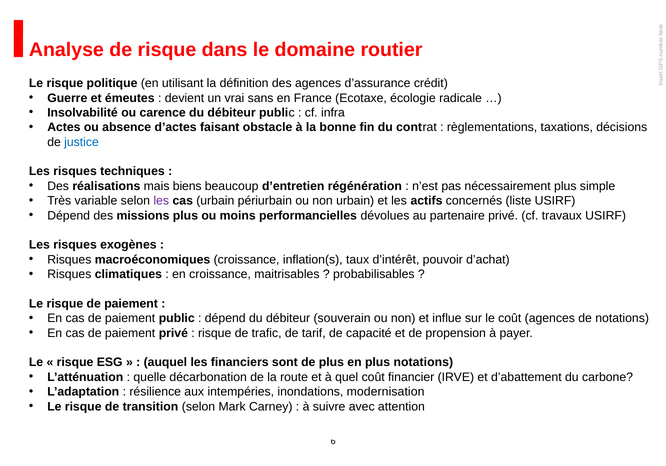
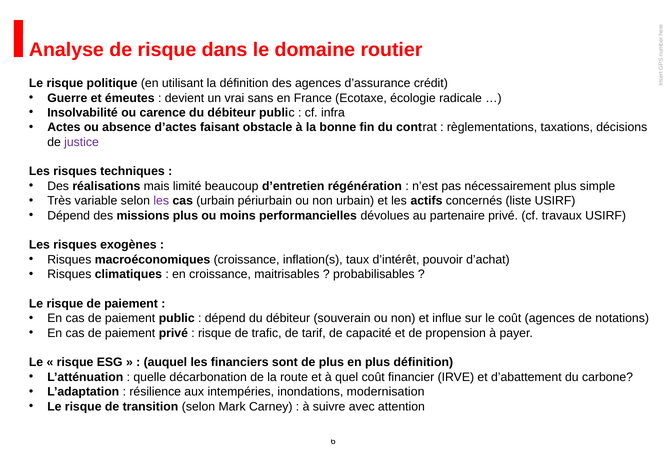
justice colour: blue -> purple
biens: biens -> limité
plus notations: notations -> définition
